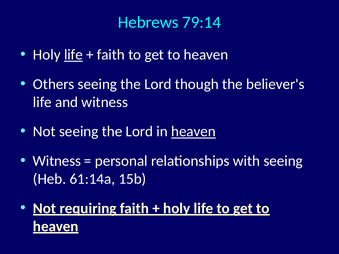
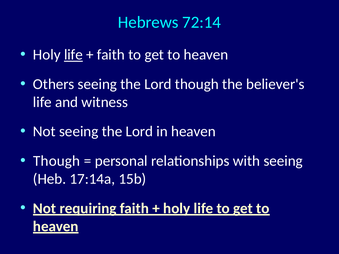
79:14: 79:14 -> 72:14
heaven at (193, 132) underline: present -> none
Witness at (57, 161): Witness -> Though
61:14a: 61:14a -> 17:14a
